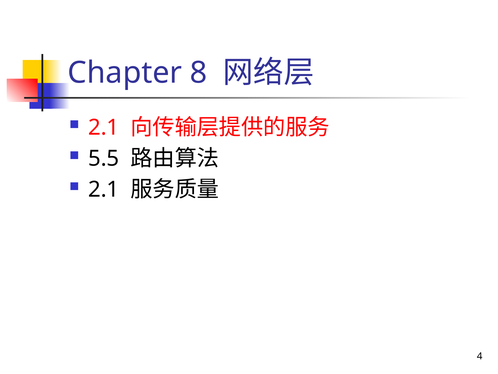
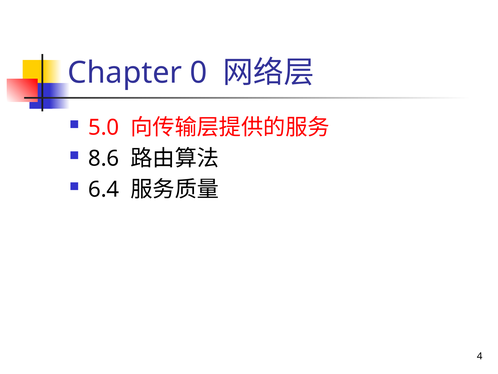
8: 8 -> 0
2.1 at (104, 127): 2.1 -> 5.0
5.5: 5.5 -> 8.6
2.1 at (104, 189): 2.1 -> 6.4
